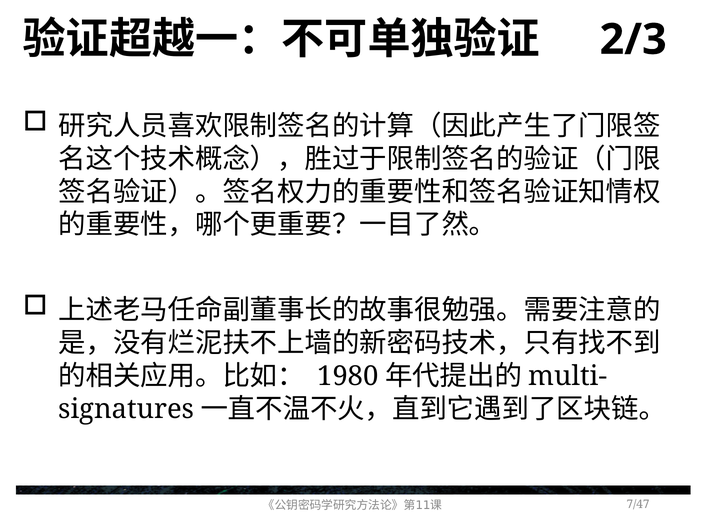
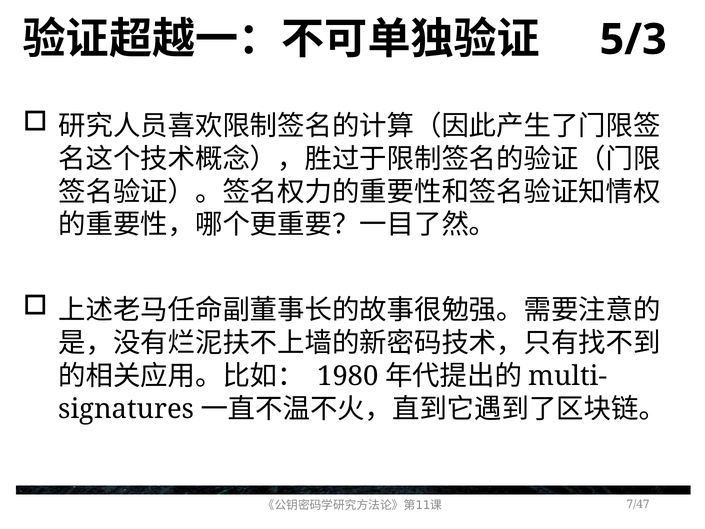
2/3: 2/3 -> 5/3
